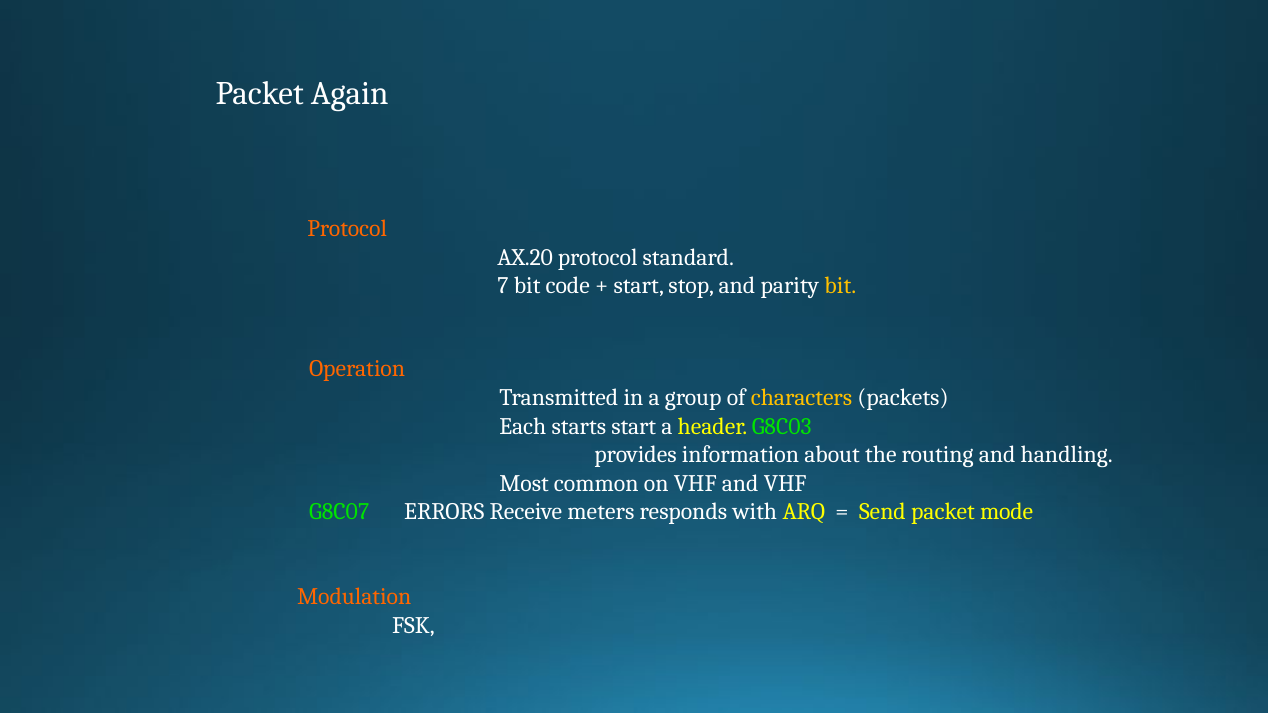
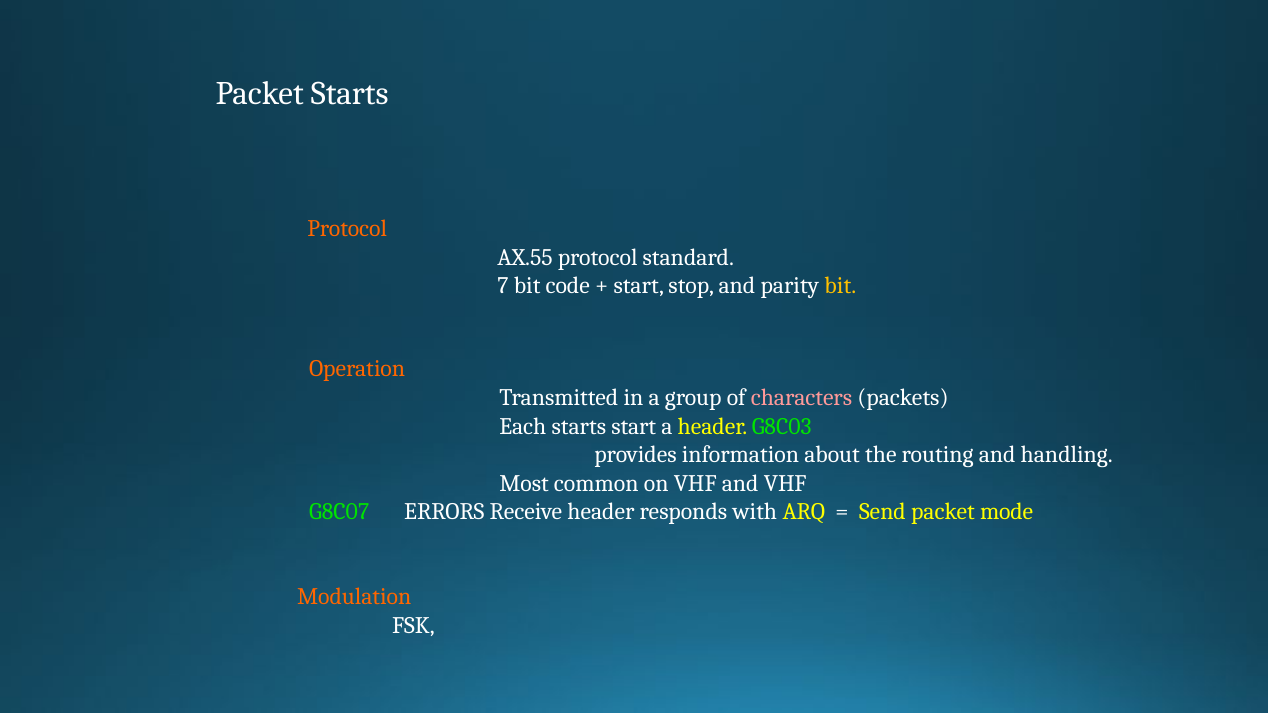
Packet Again: Again -> Starts
AX.20: AX.20 -> AX.55
characters colour: yellow -> pink
Receive meters: meters -> header
